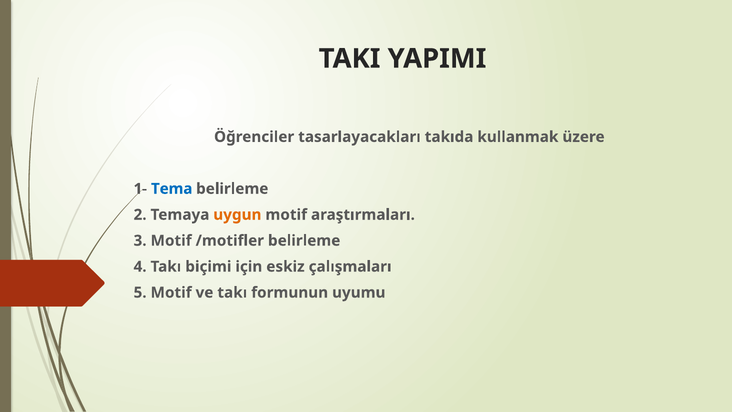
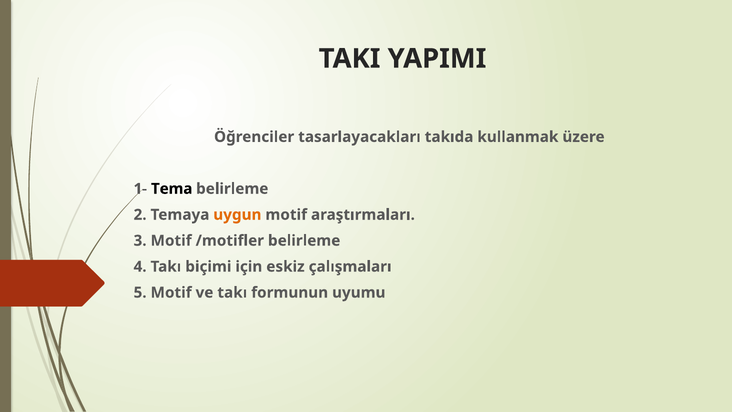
Tema colour: blue -> black
